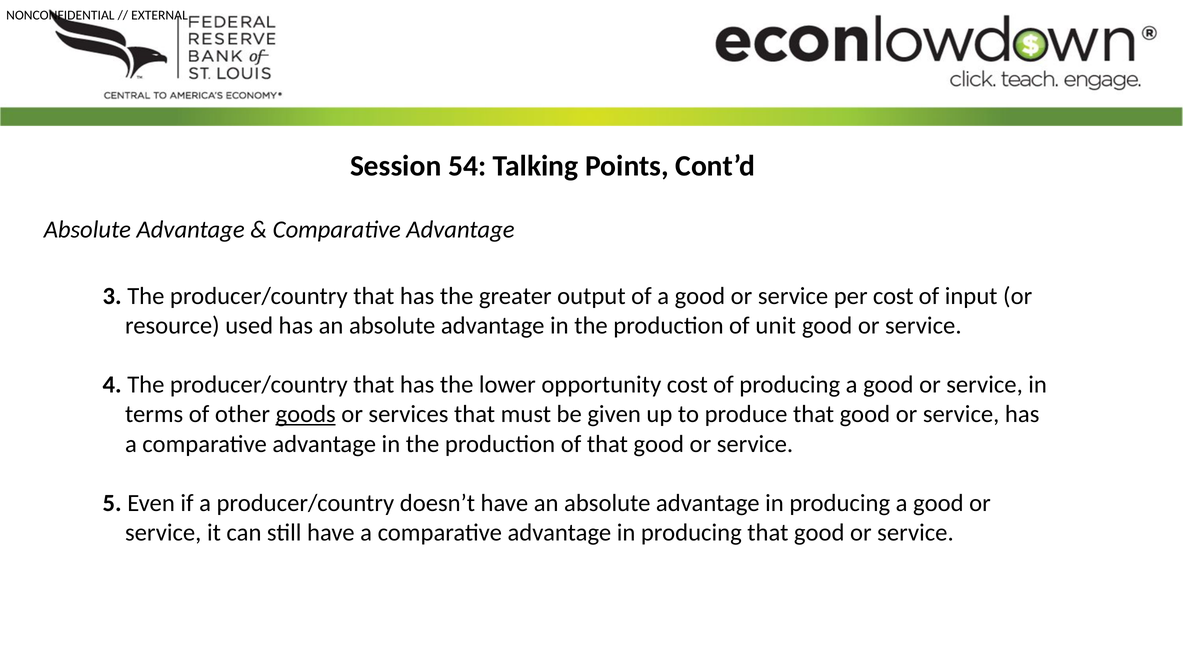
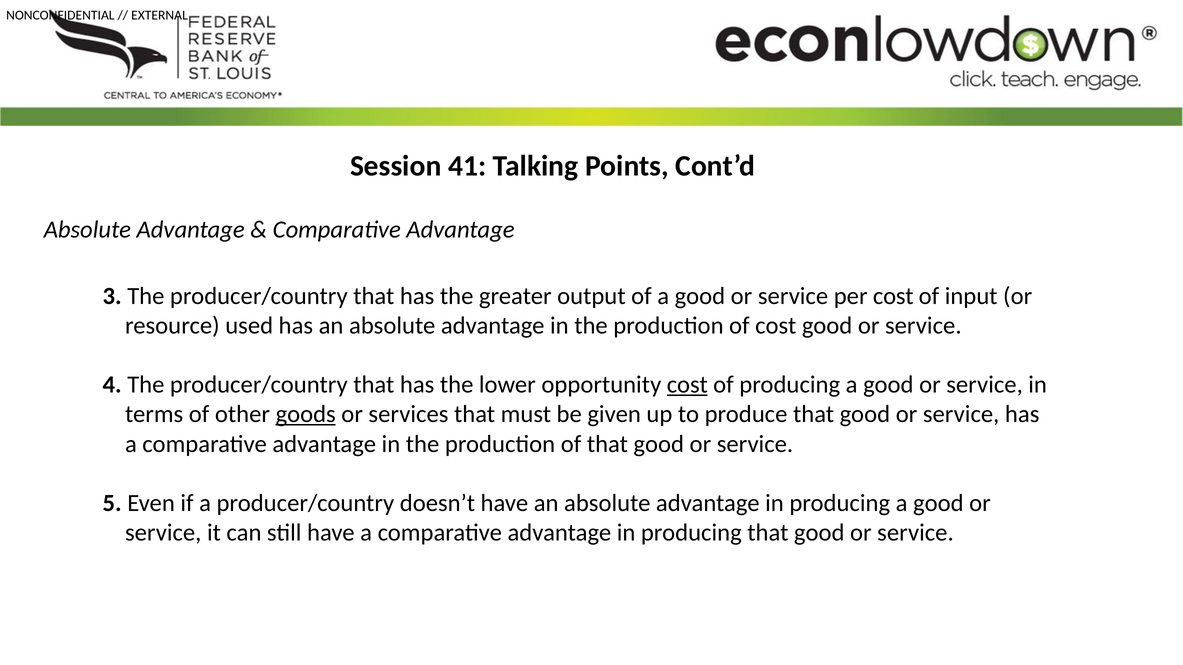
54: 54 -> 41
of unit: unit -> cost
cost at (687, 385) underline: none -> present
